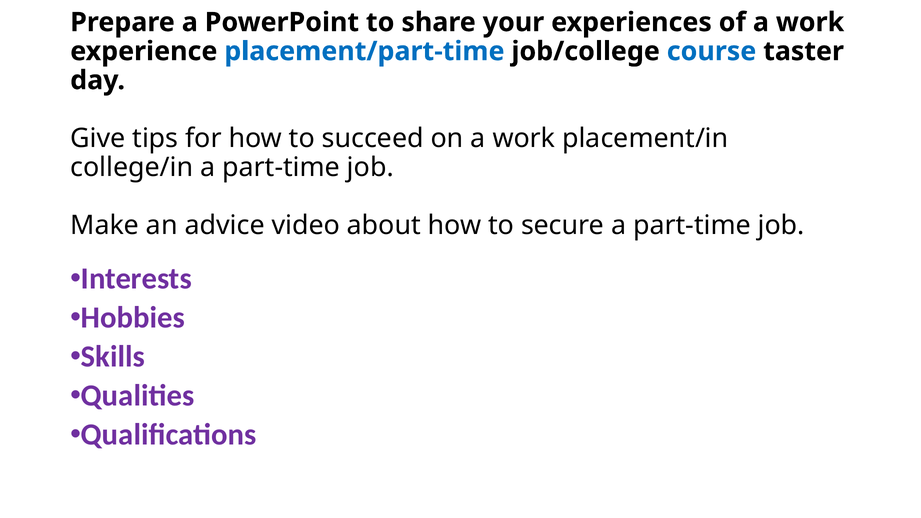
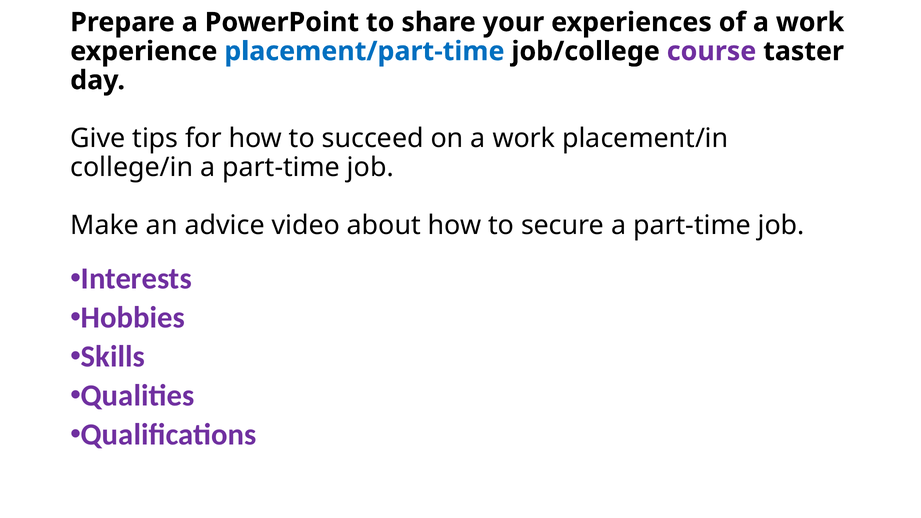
course colour: blue -> purple
